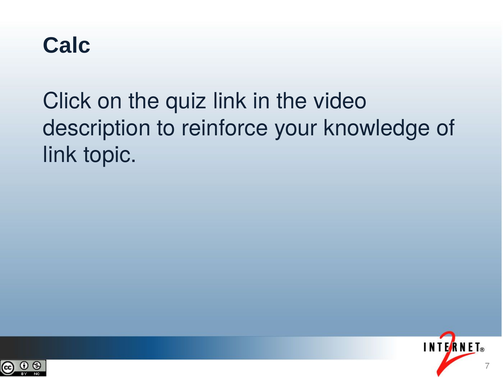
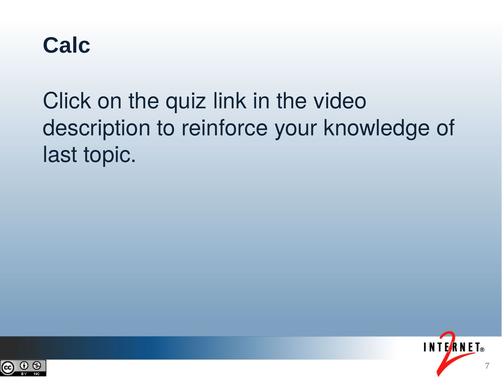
link at (60, 155): link -> last
